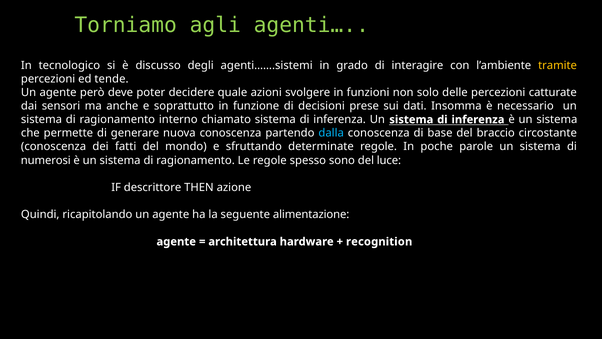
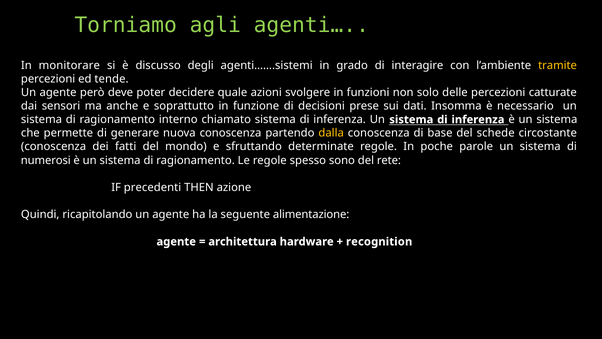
tecnologico: tecnologico -> monitorare
dalla colour: light blue -> yellow
braccio: braccio -> schede
luce: luce -> rete
descrittore: descrittore -> precedenti
